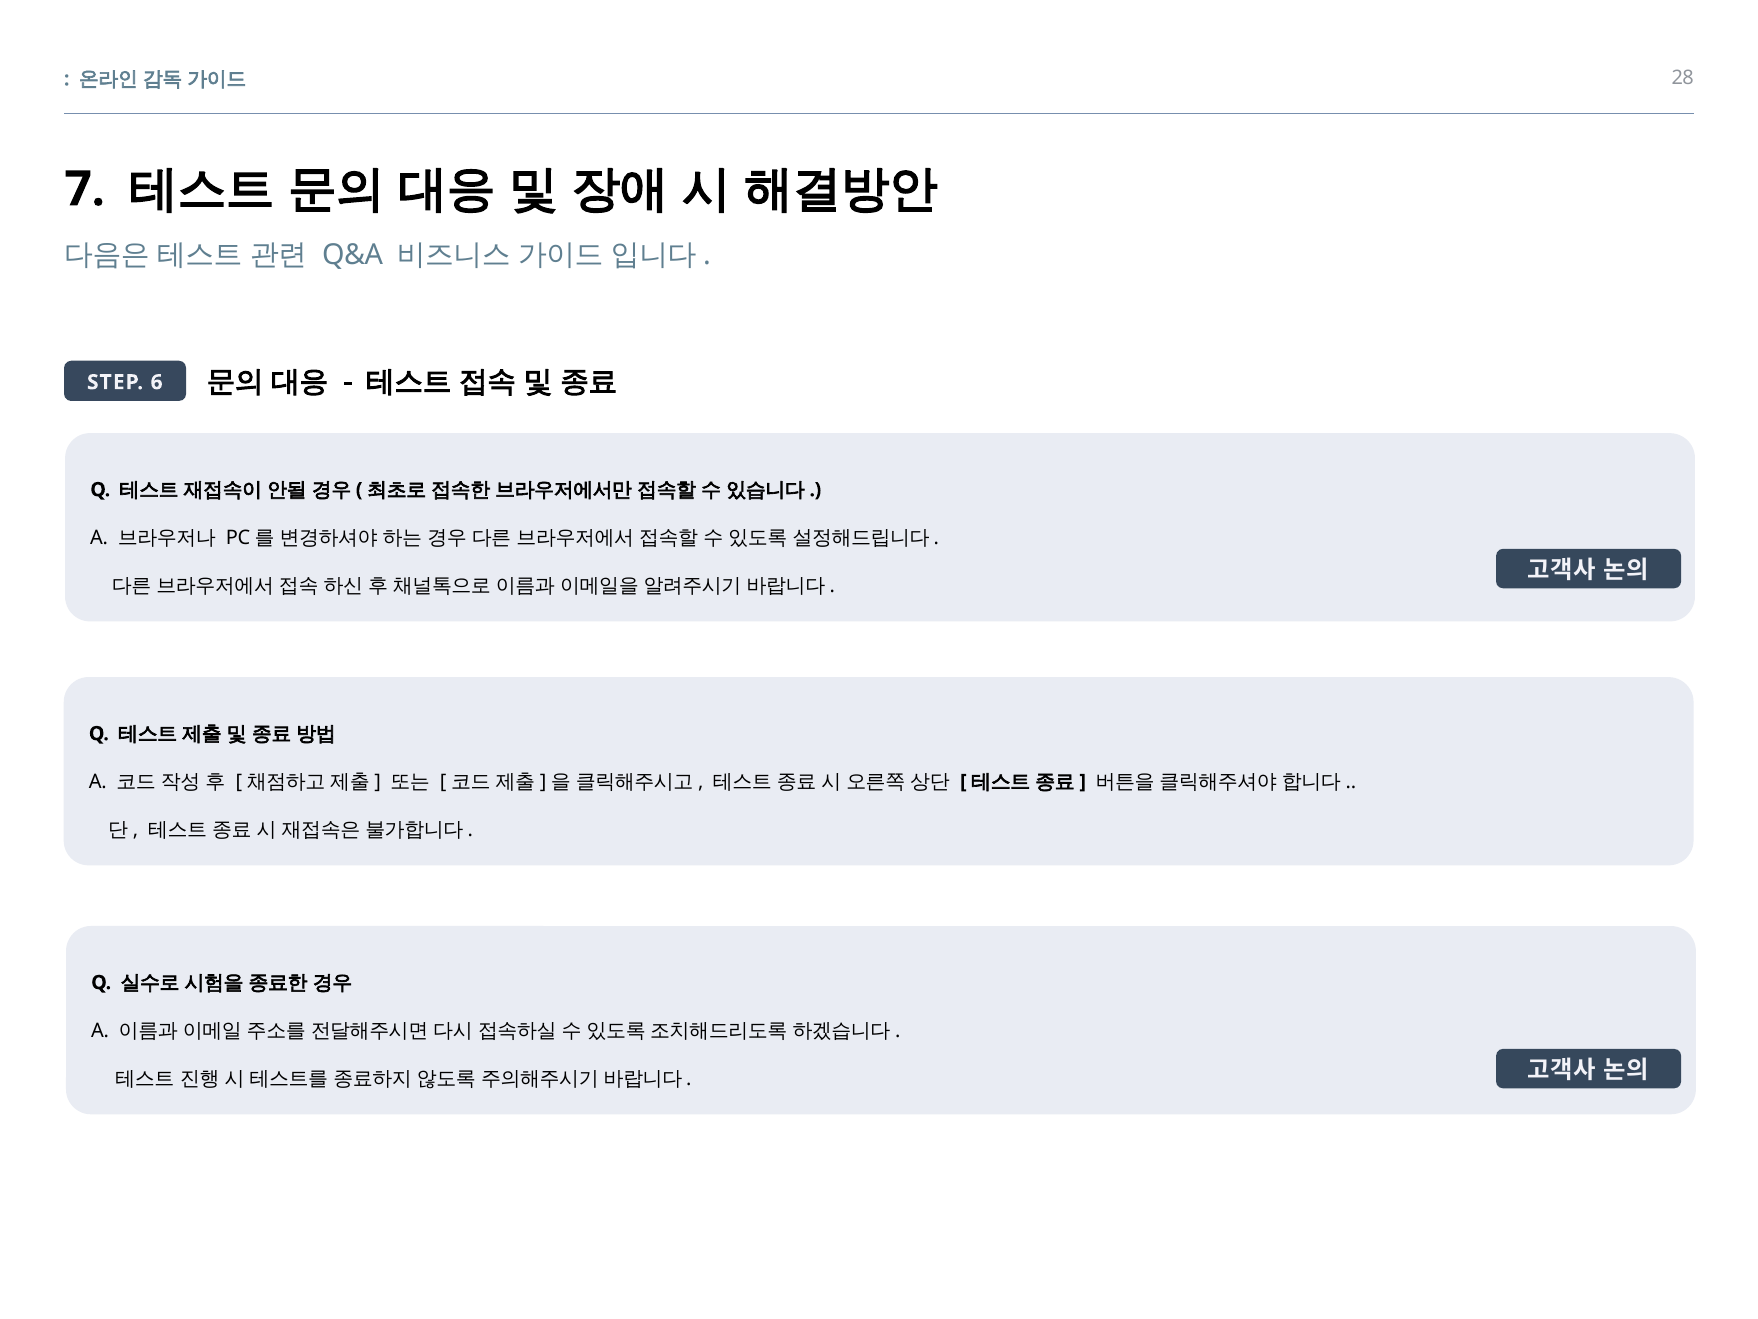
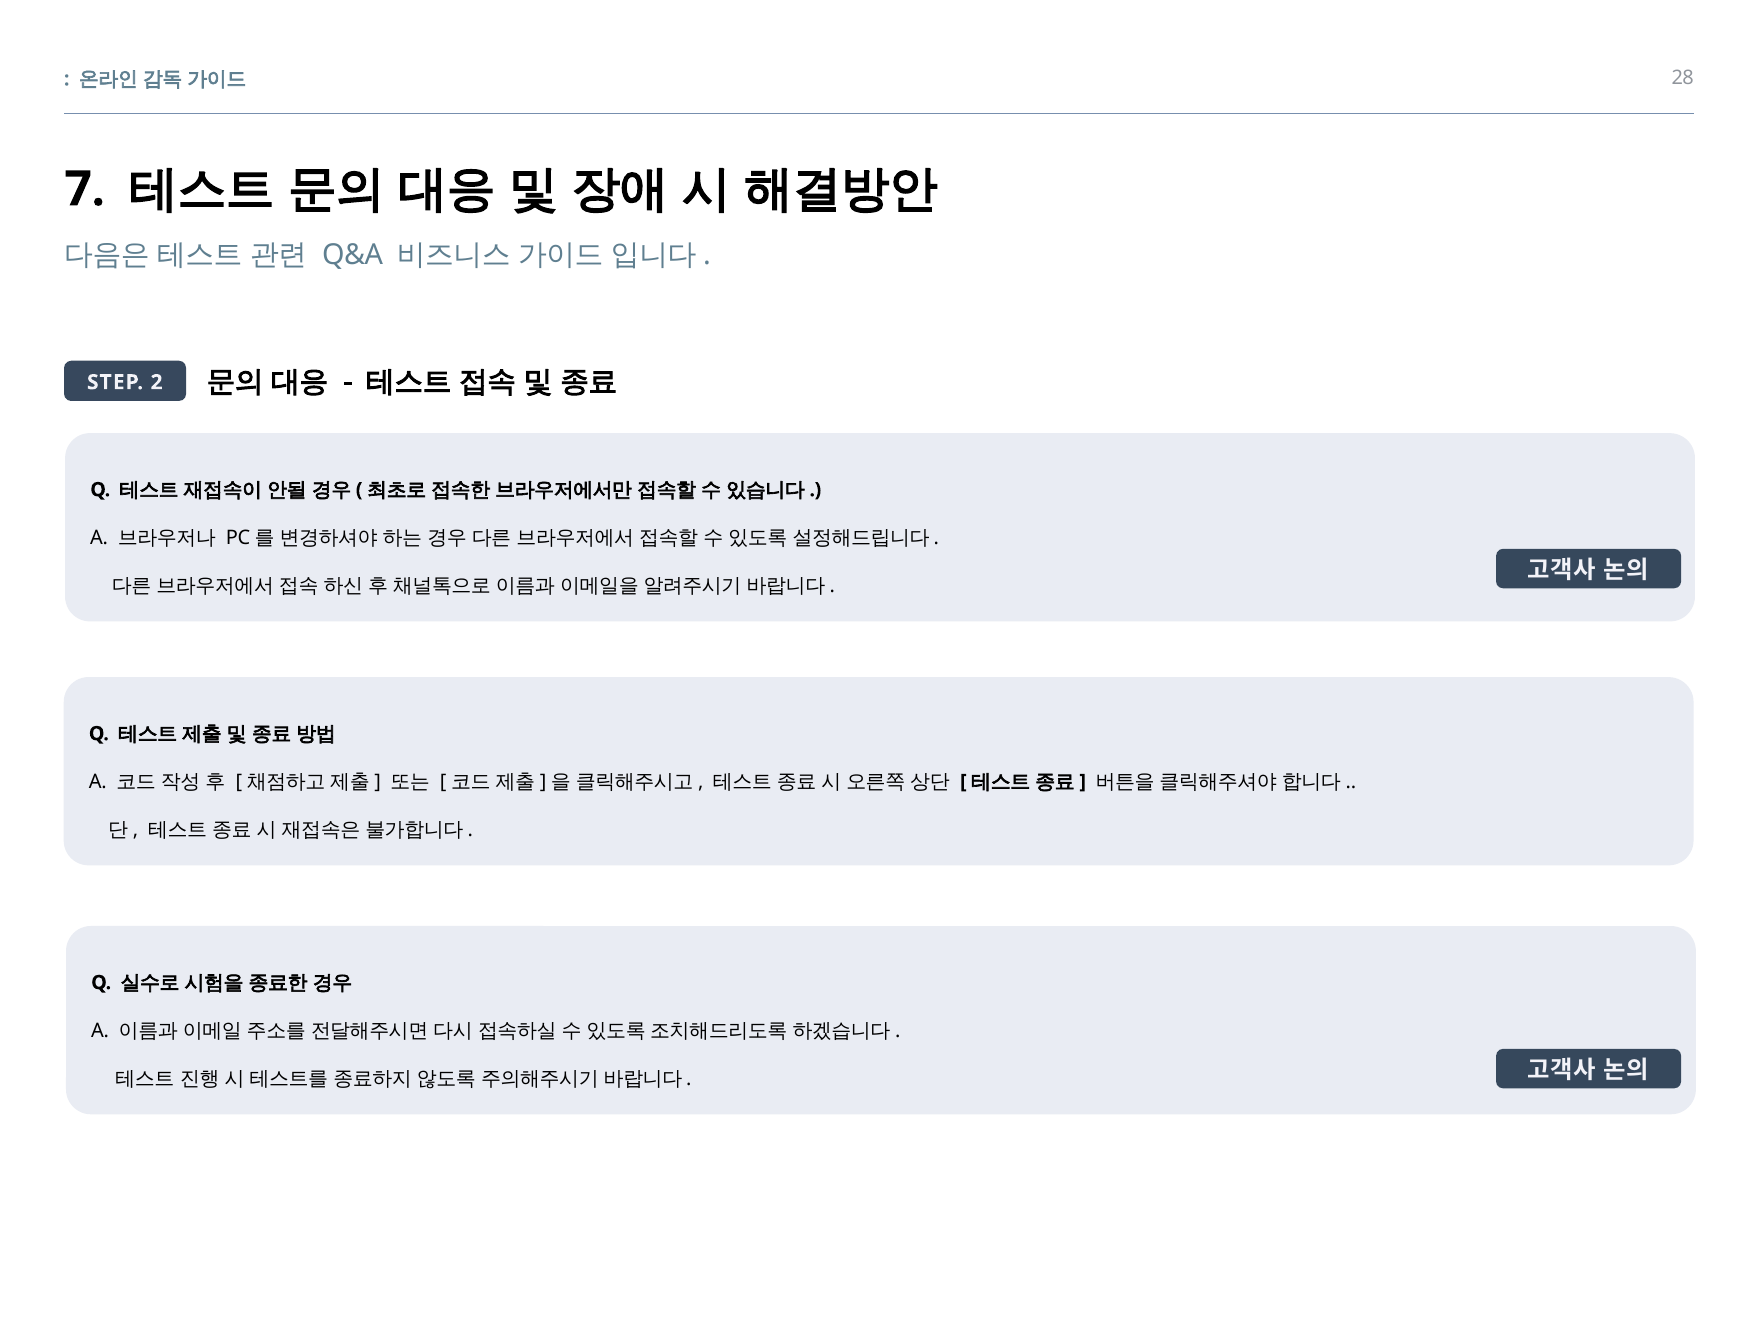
6: 6 -> 2
